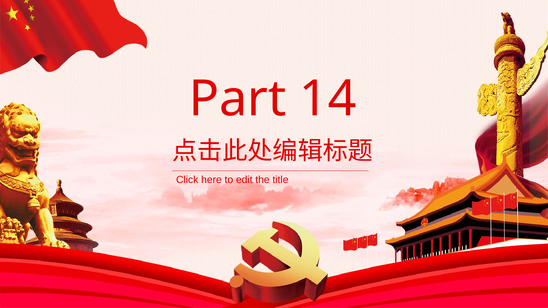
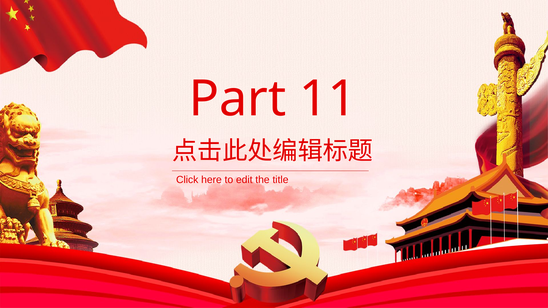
14: 14 -> 11
